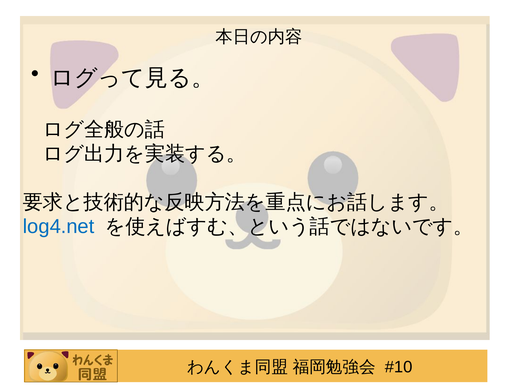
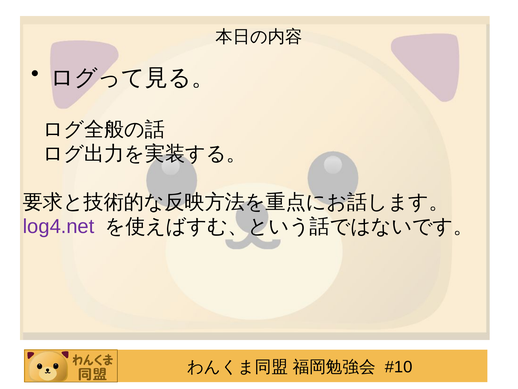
log4.net colour: blue -> purple
